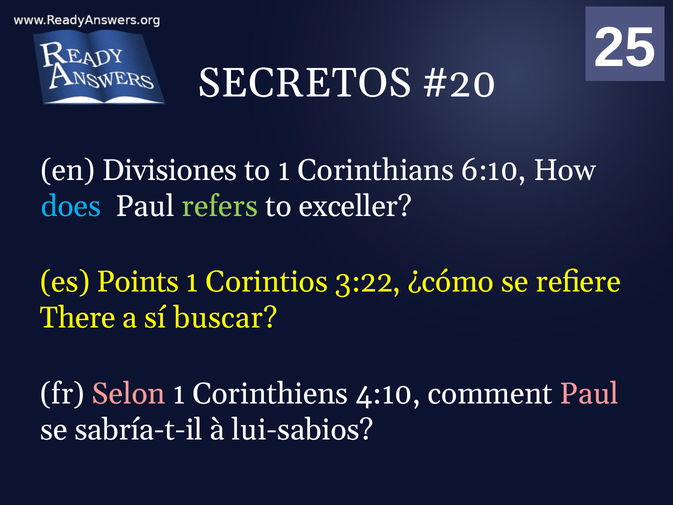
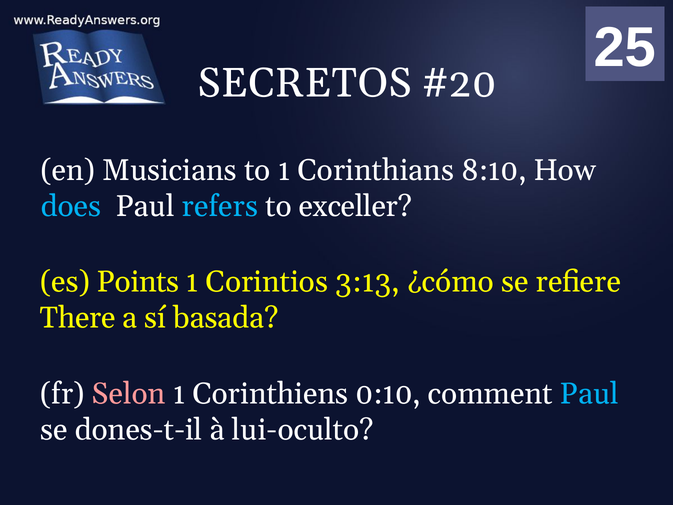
Divisiones: Divisiones -> Musicians
6:10: 6:10 -> 8:10
refers colour: light green -> light blue
3:22: 3:22 -> 3:13
buscar: buscar -> basada
4:10: 4:10 -> 0:10
Paul at (589, 394) colour: pink -> light blue
sabría-t-il: sabría-t-il -> dones-t-il
lui-sabios: lui-sabios -> lui-oculto
